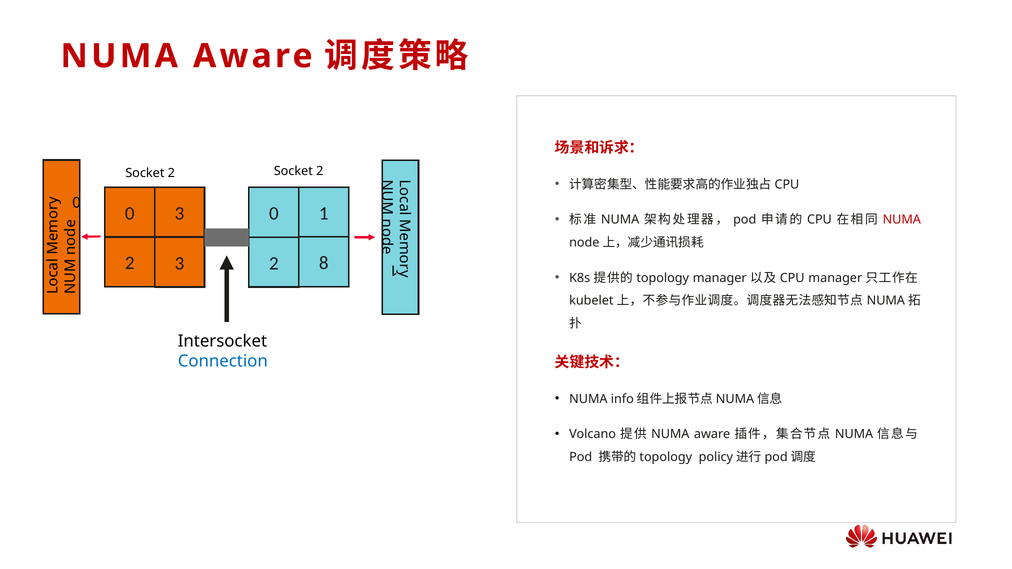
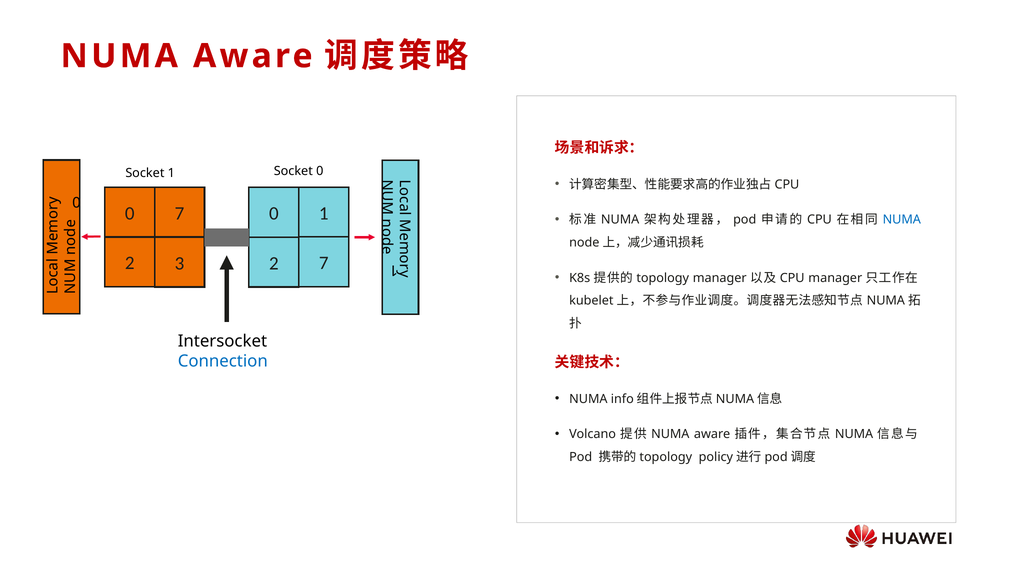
2 at (320, 171): 2 -> 0
2 at (171, 173): 2 -> 1
0 3: 3 -> 7
NUMA at (902, 220) colour: red -> blue
2 8: 8 -> 7
